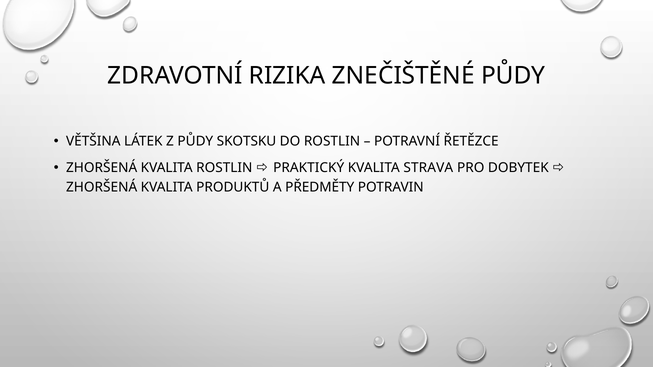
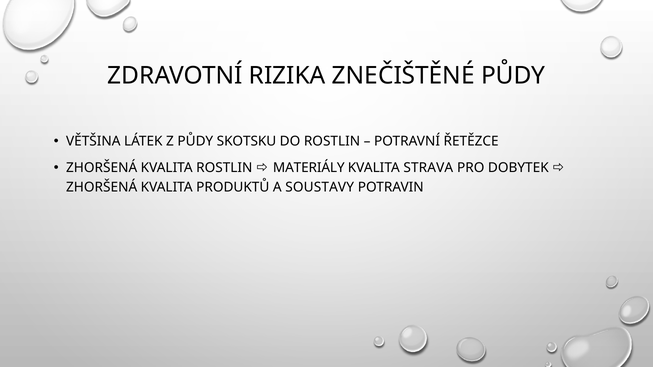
PRAKTICKÝ: PRAKTICKÝ -> MATERIÁLY
PŘEDMĚTY: PŘEDMĚTY -> SOUSTAVY
